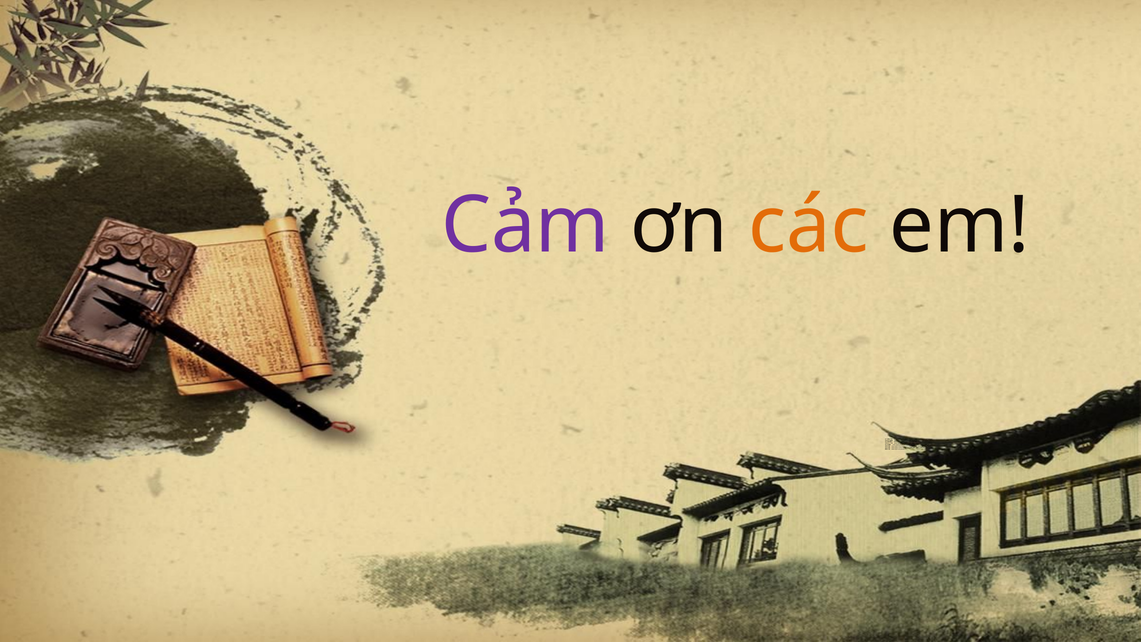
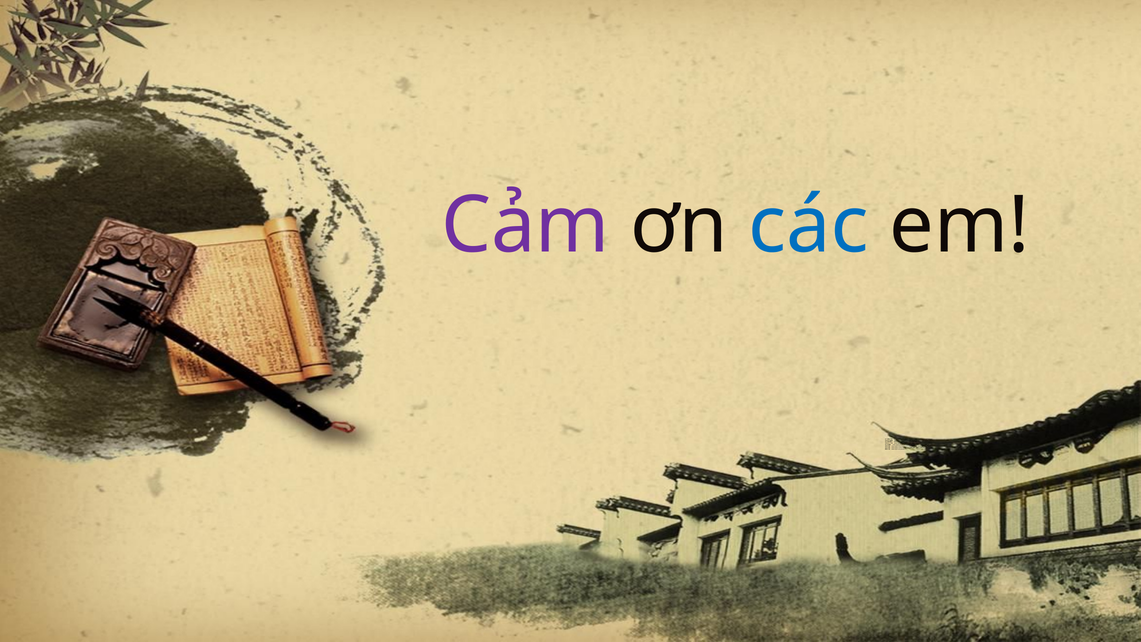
các colour: orange -> blue
